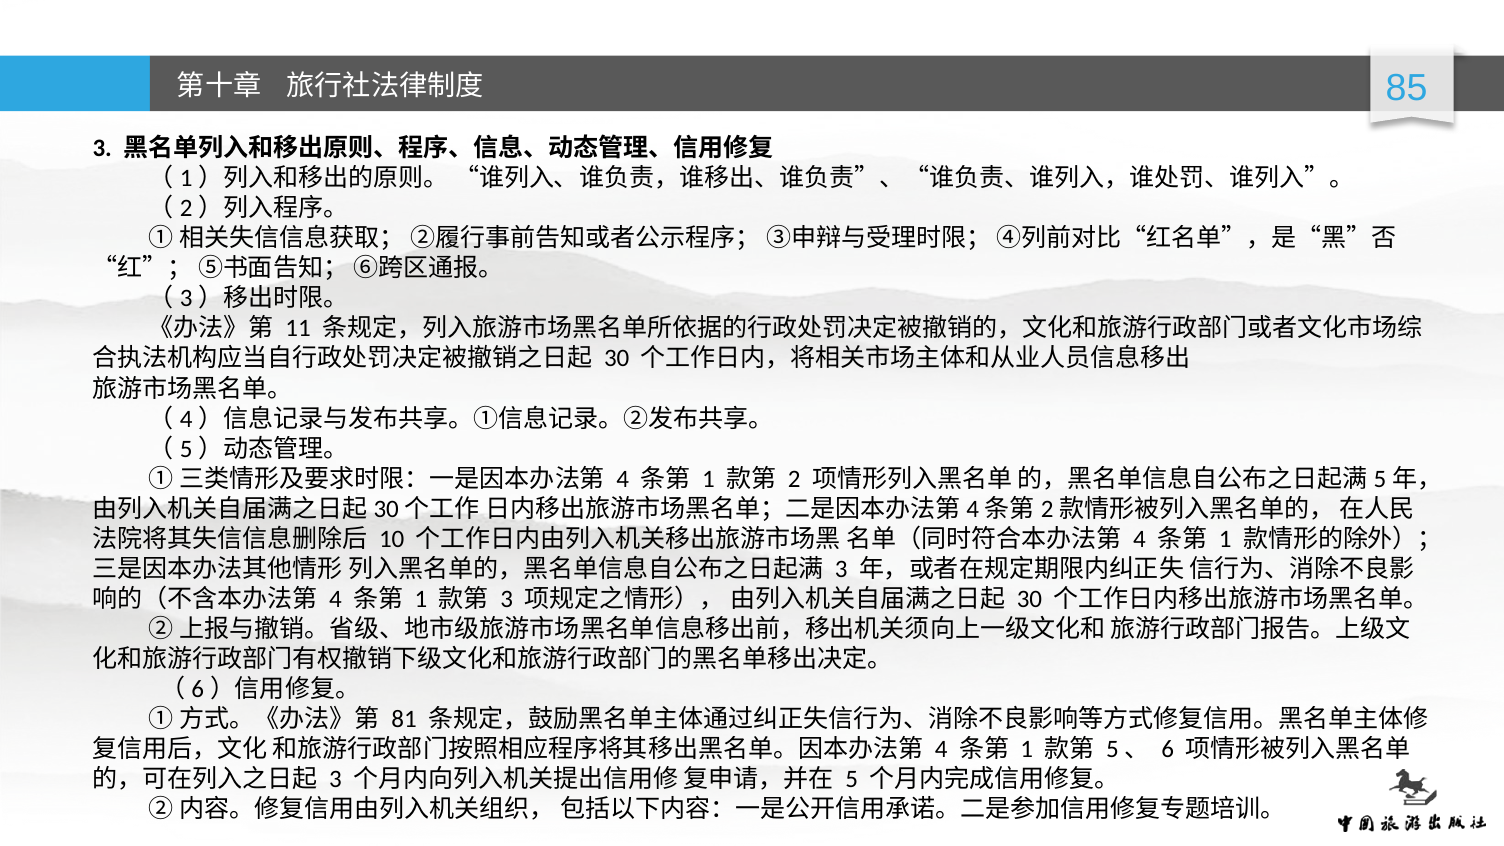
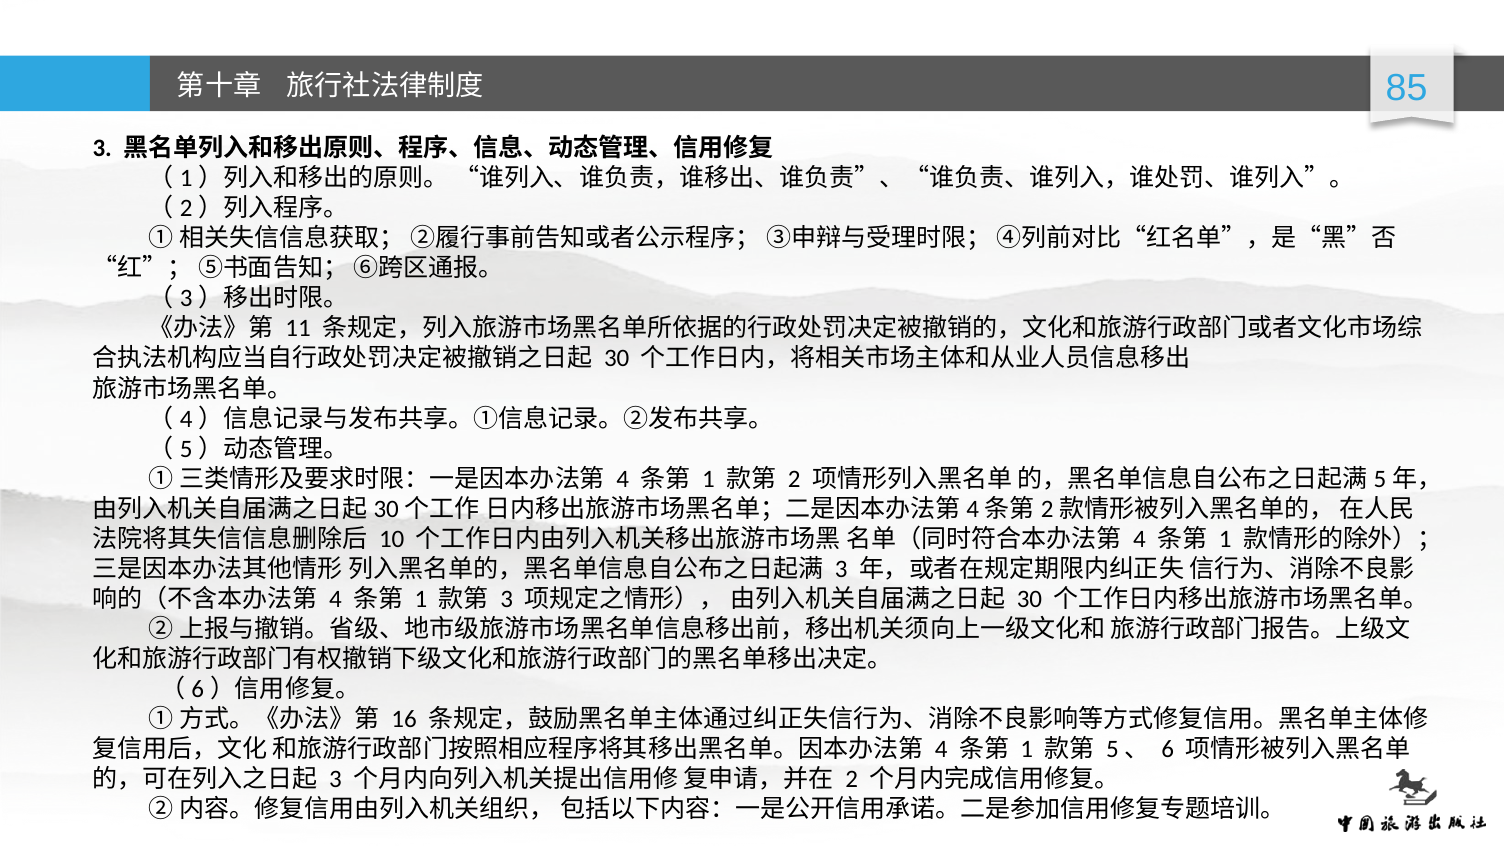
81: 81 -> 16
5 at (852, 780): 5 -> 2
